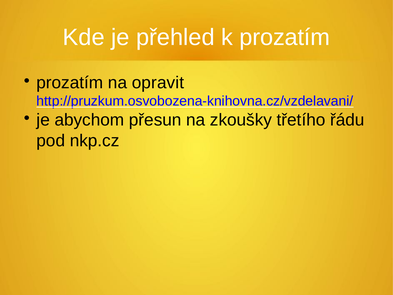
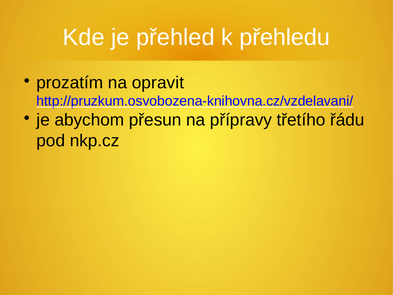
k prozatím: prozatím -> přehledu
zkoušky: zkoušky -> přípravy
